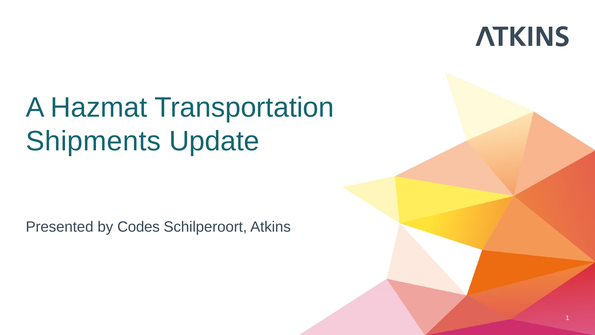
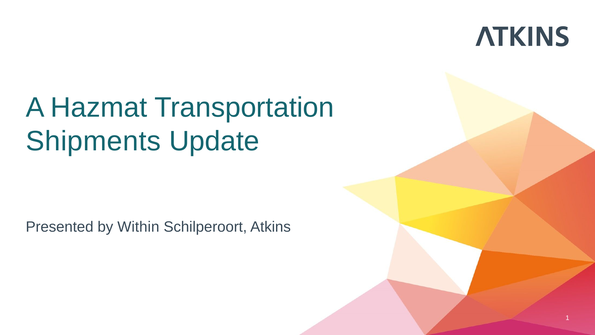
Codes: Codes -> Within
